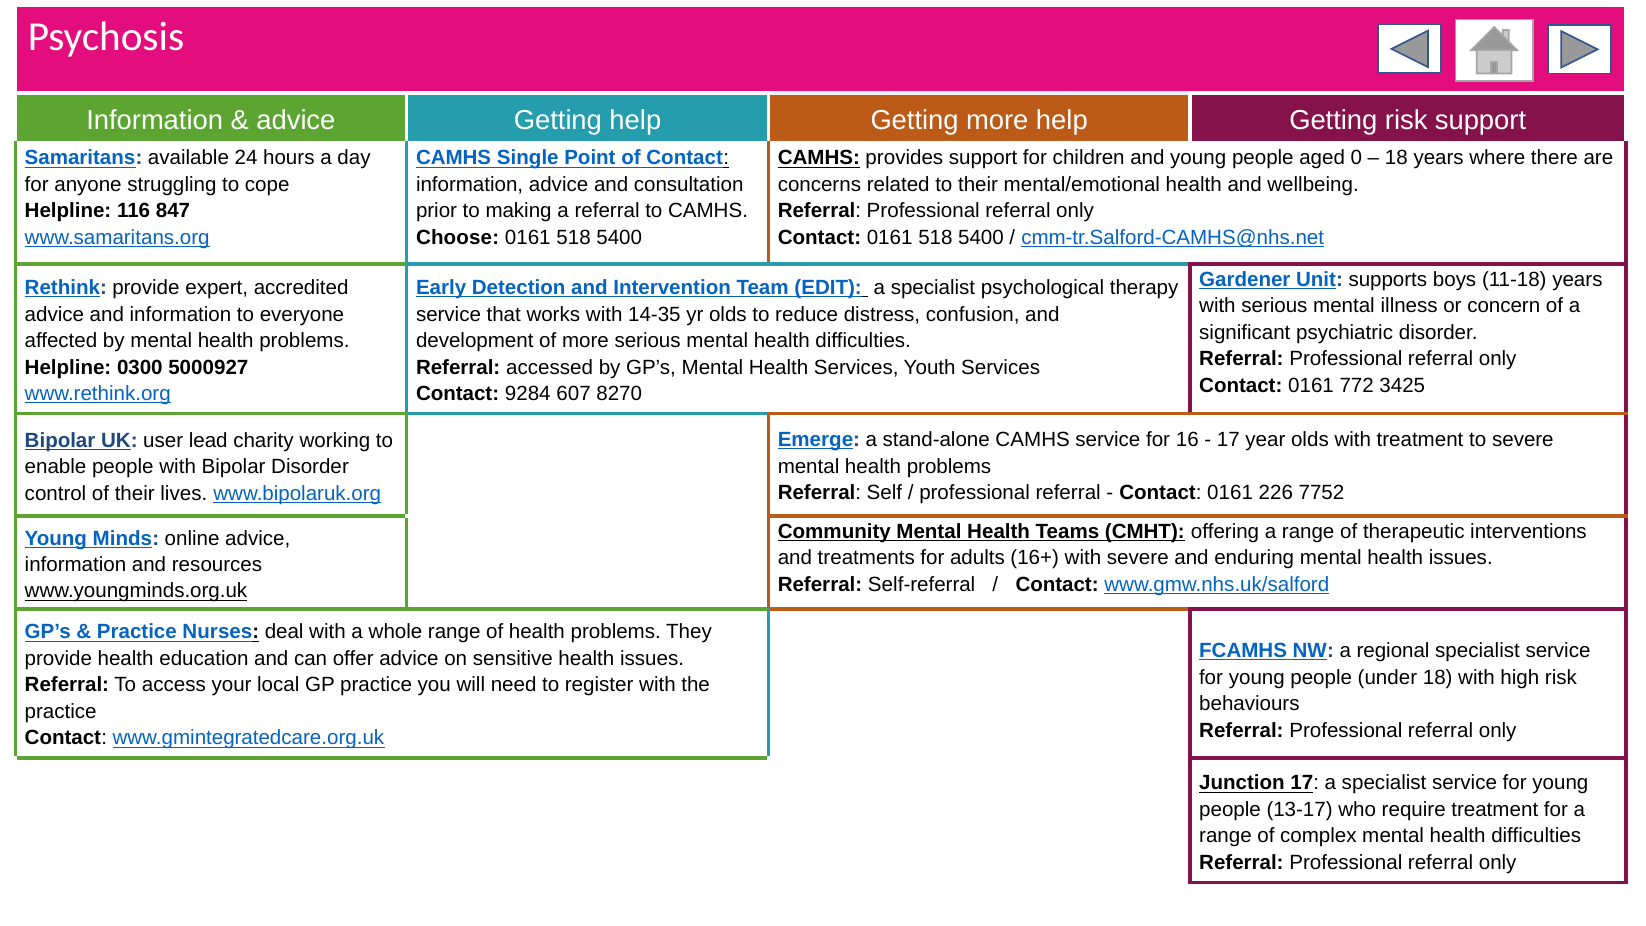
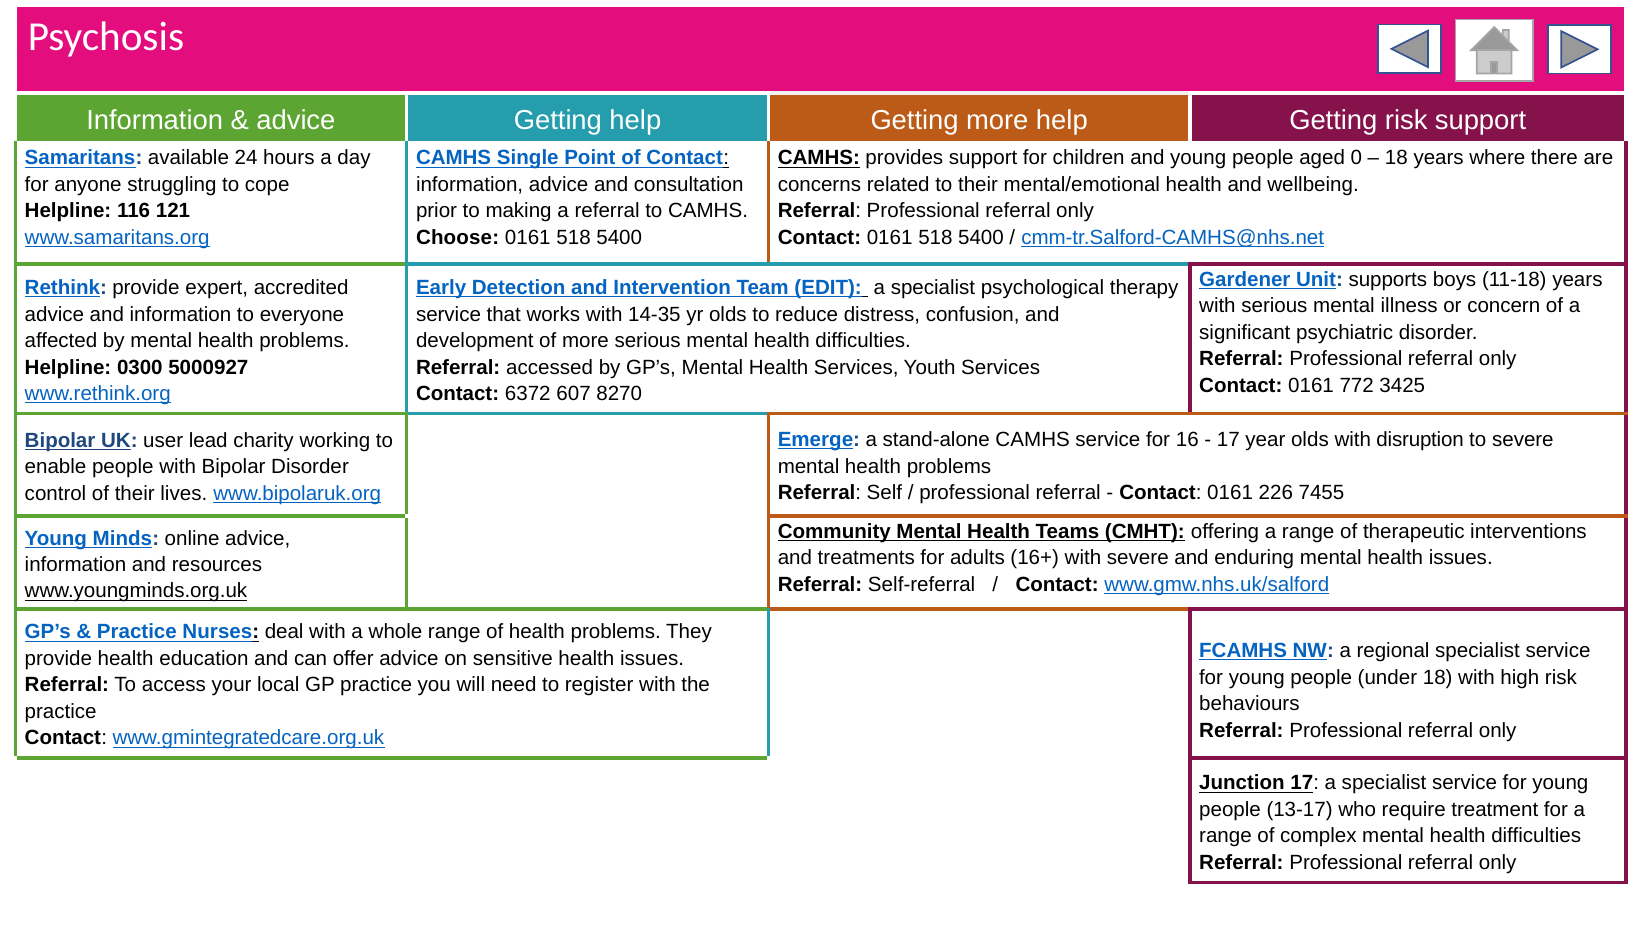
847: 847 -> 121
9284: 9284 -> 6372
with treatment: treatment -> disruption
7752: 7752 -> 7455
